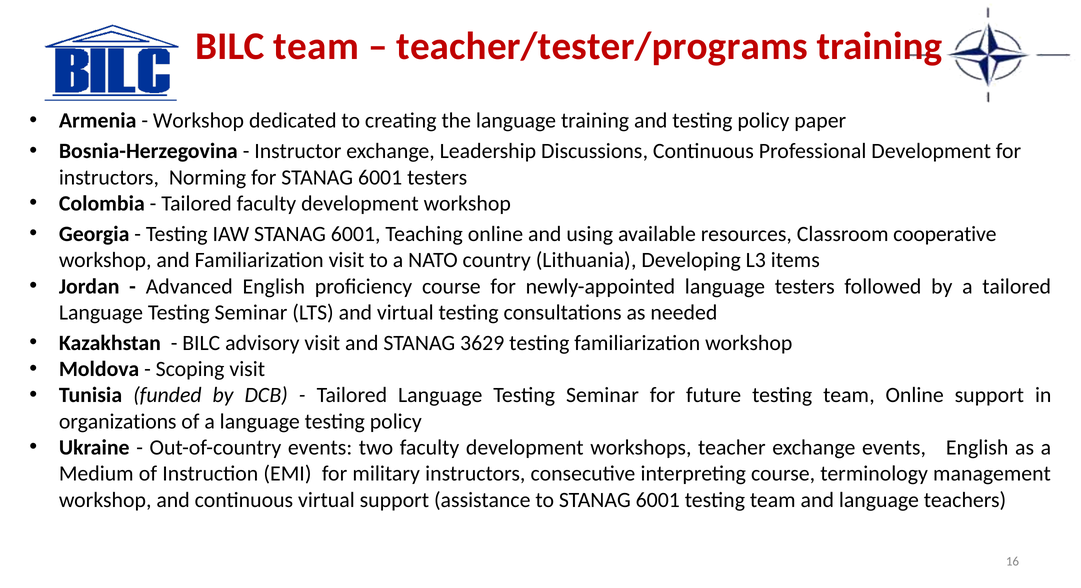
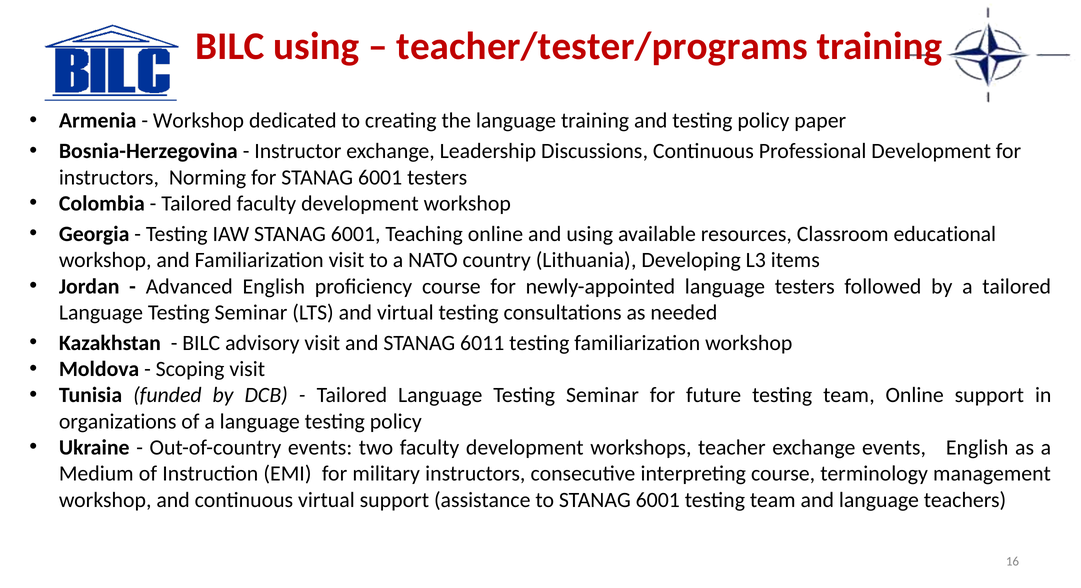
BILC team: team -> using
cooperative: cooperative -> educational
3629: 3629 -> 6011
